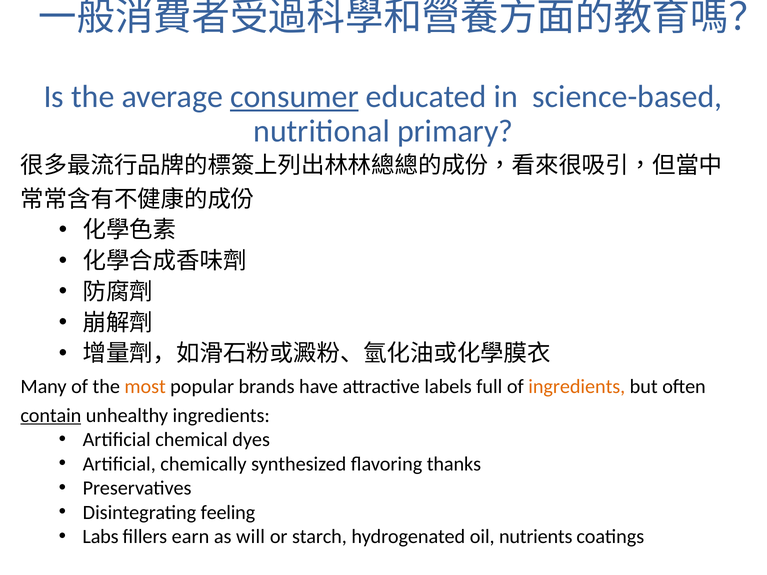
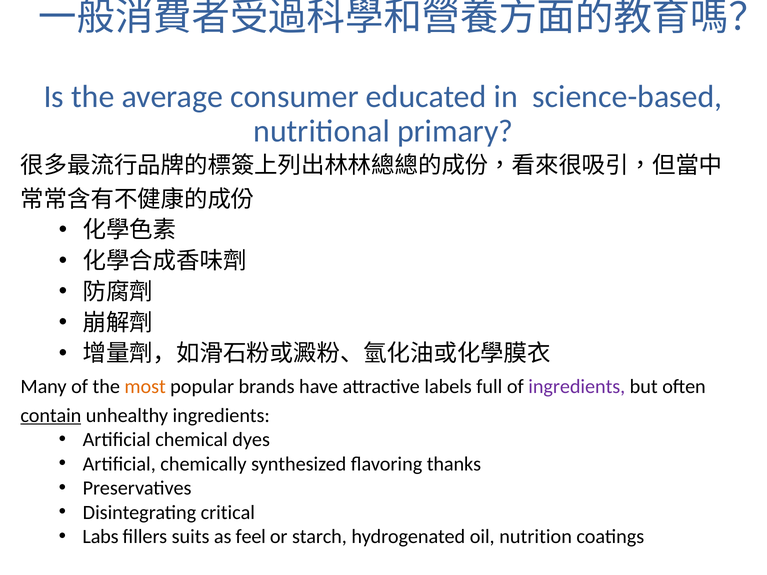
consumer underline: present -> none
ingredients at (577, 387) colour: orange -> purple
feeling: feeling -> critical
earn: earn -> suits
will: will -> feel
nutrients: nutrients -> nutrition
